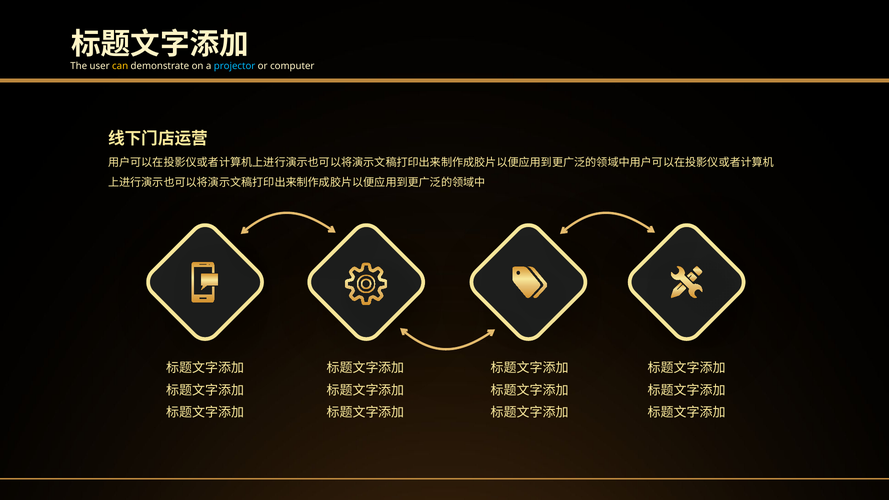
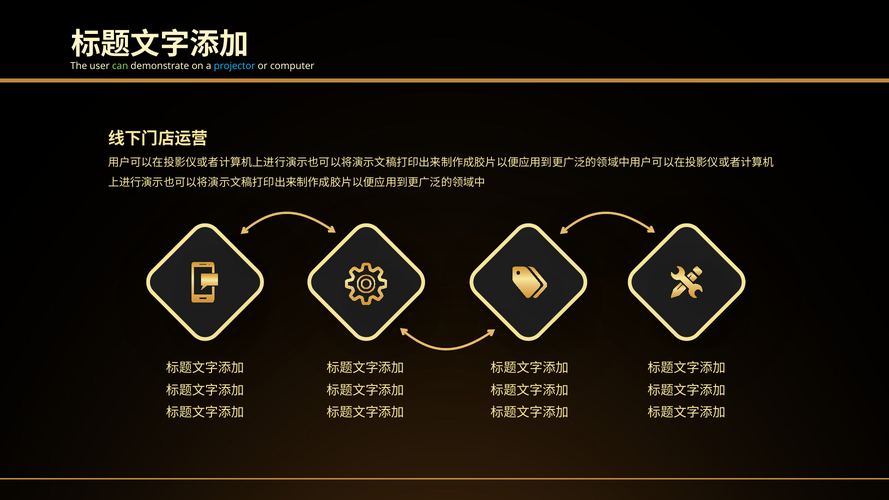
can colour: yellow -> light green
